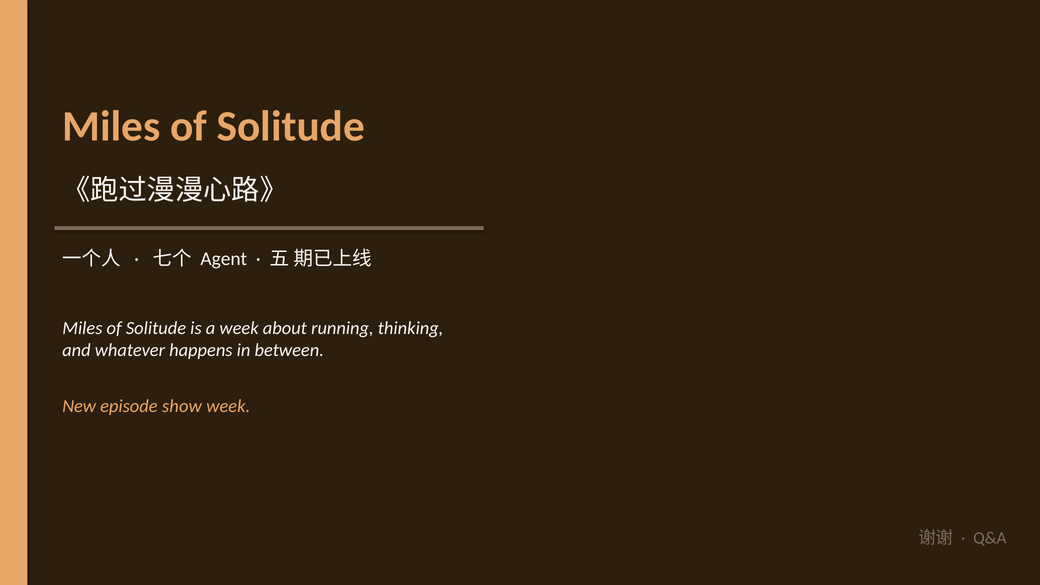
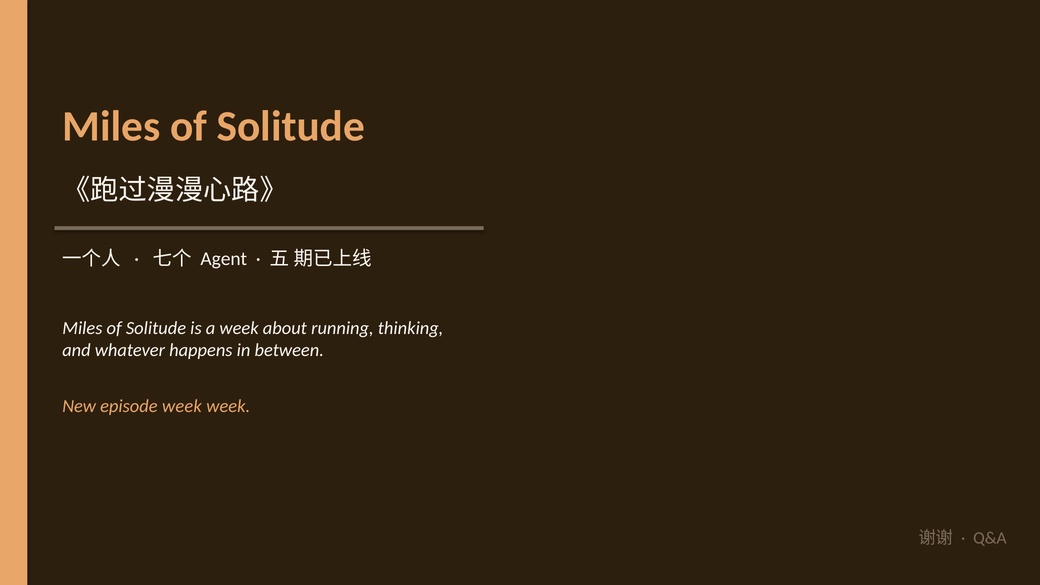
episode show: show -> week
